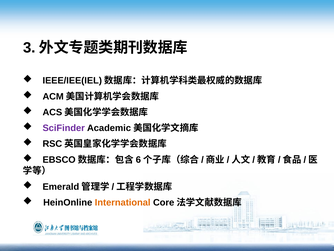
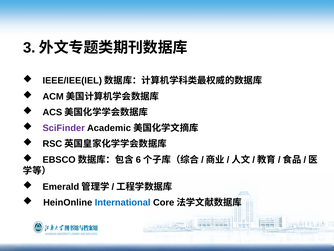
International colour: orange -> blue
